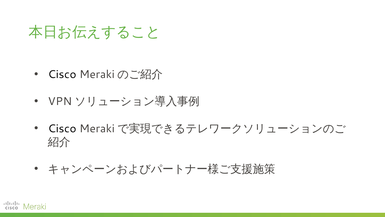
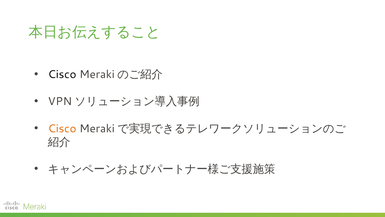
Cisco at (62, 128) colour: black -> orange
